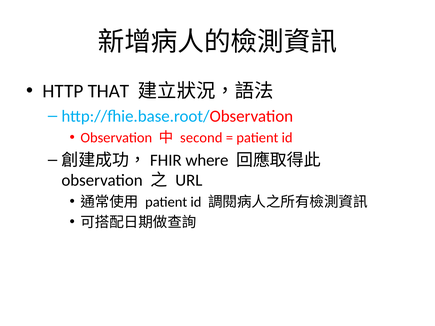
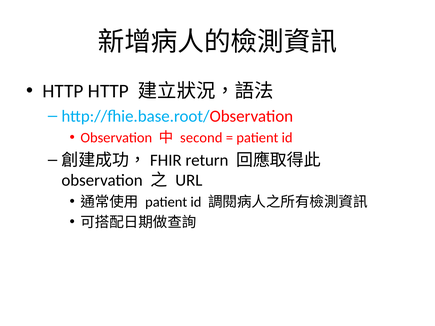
HTTP THAT: THAT -> HTTP
where: where -> return
